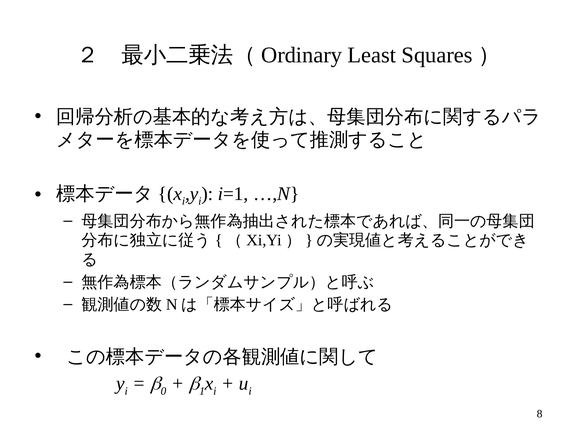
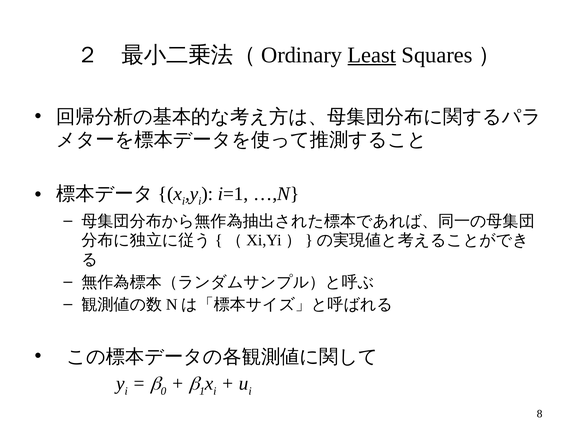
Least underline: none -> present
